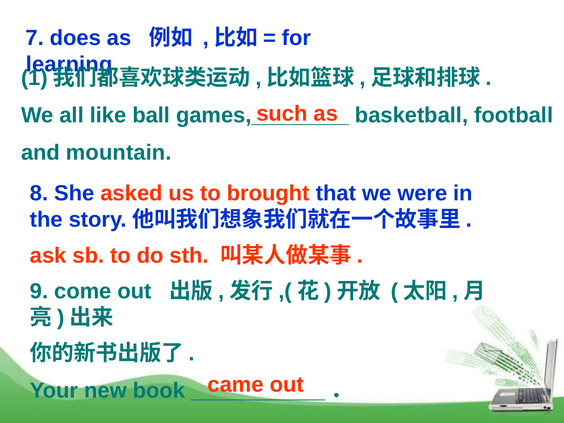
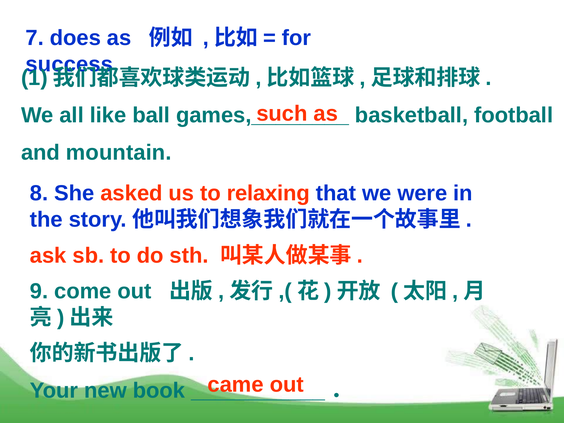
learning: learning -> success
brought: brought -> relaxing
